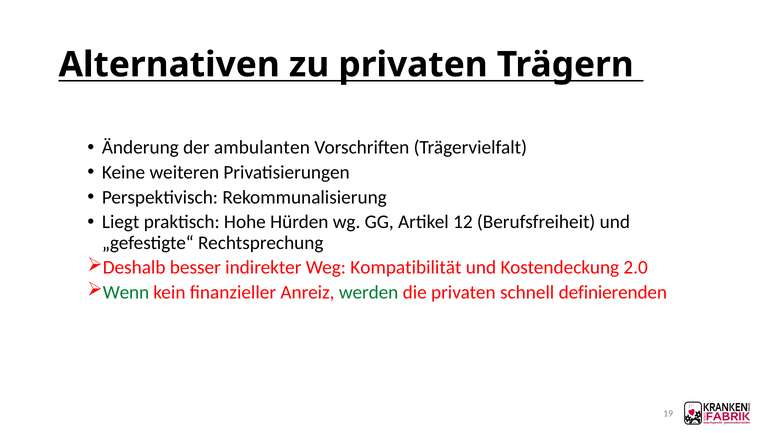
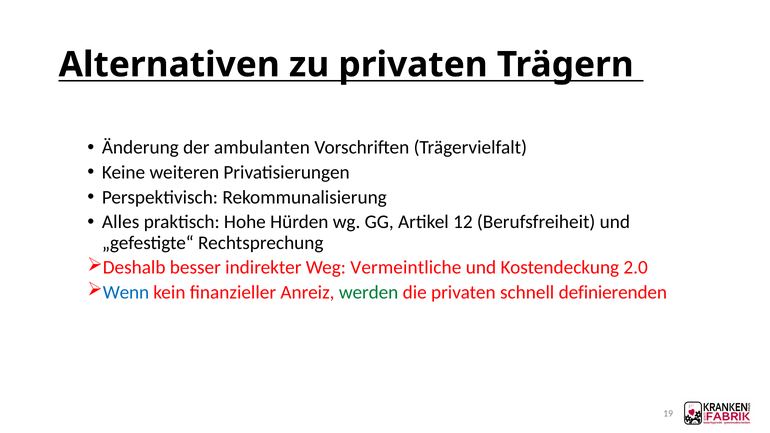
Liegt: Liegt -> Alles
Kompatibilität: Kompatibilität -> Vermeintliche
Wenn colour: green -> blue
